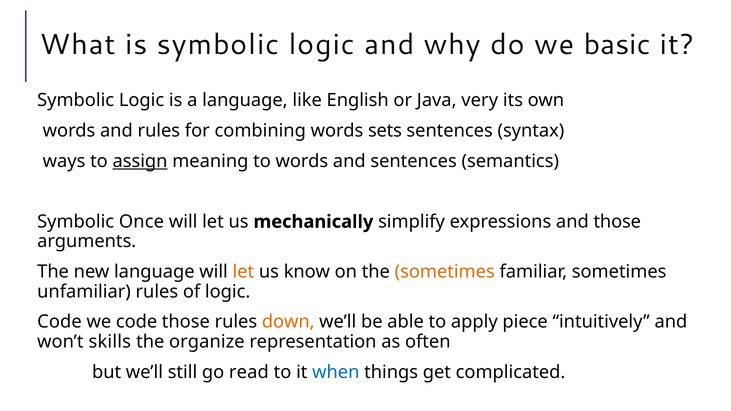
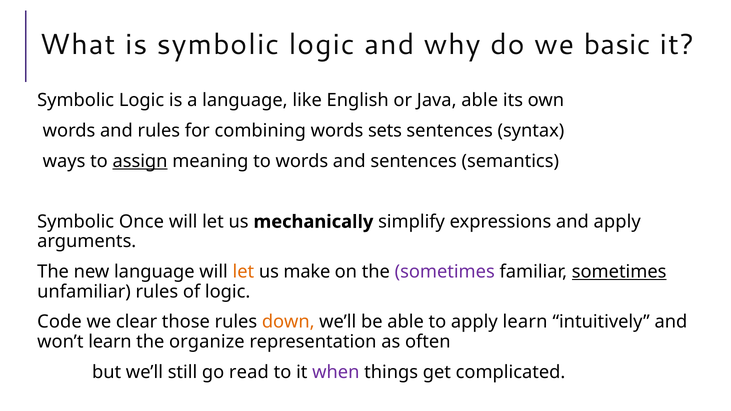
Java very: very -> able
and those: those -> apply
know: know -> make
sometimes at (445, 272) colour: orange -> purple
sometimes at (619, 272) underline: none -> present
we code: code -> clear
apply piece: piece -> learn
won’t skills: skills -> learn
when colour: blue -> purple
